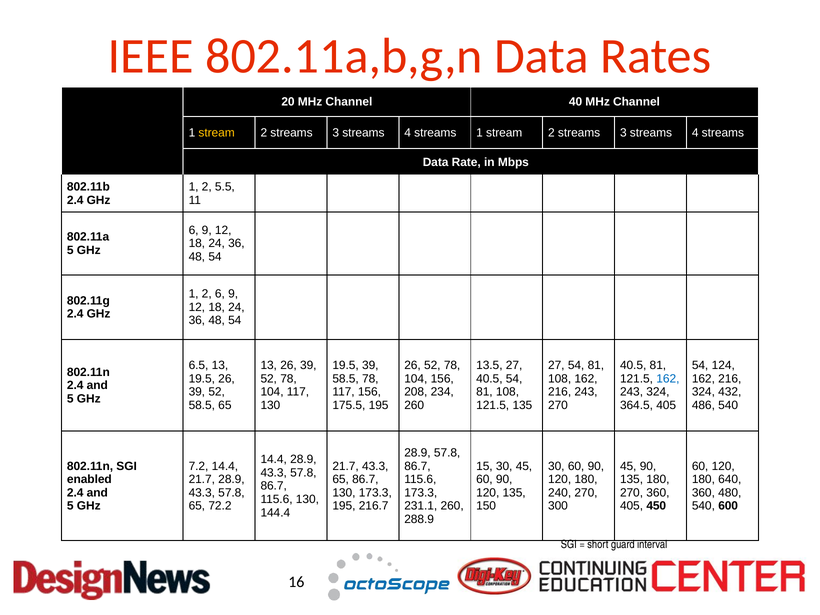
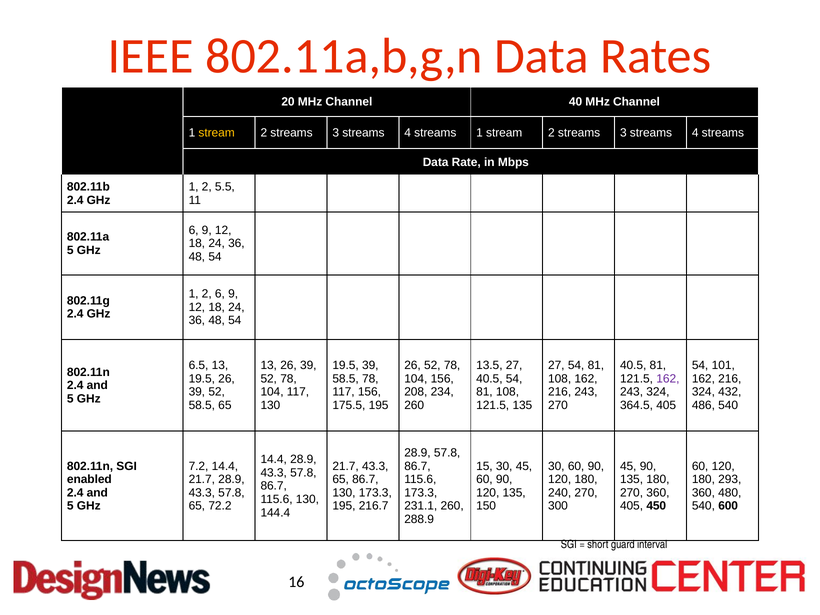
124: 124 -> 101
162 at (668, 379) colour: blue -> purple
640: 640 -> 293
